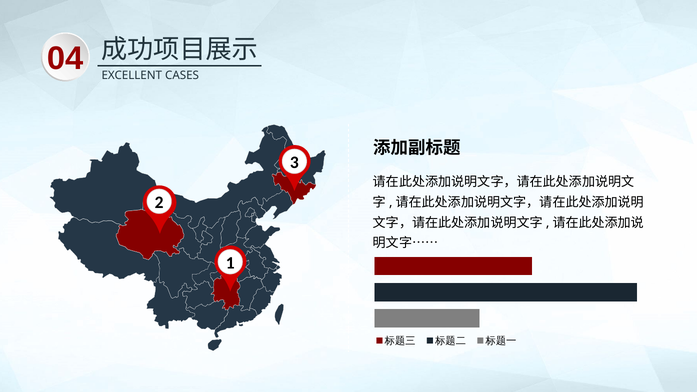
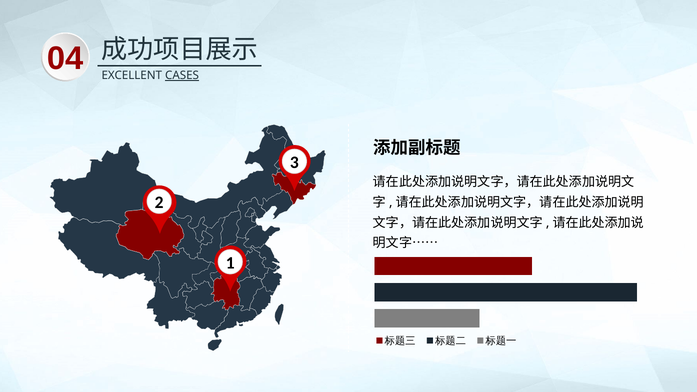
CASES underline: none -> present
